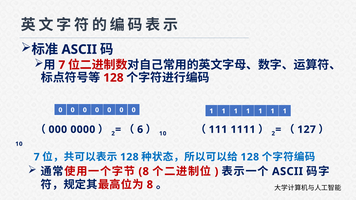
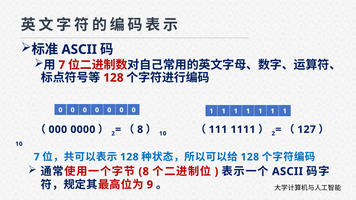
6 at (140, 130): 6 -> 8
8 at (150, 185): 8 -> 9
